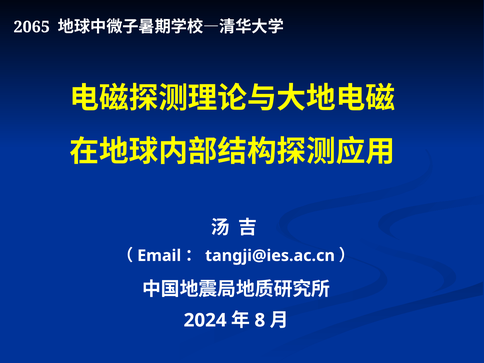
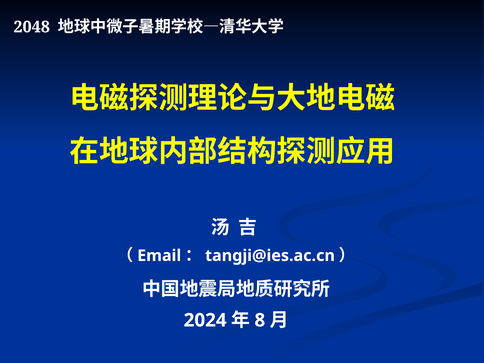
2065: 2065 -> 2048
